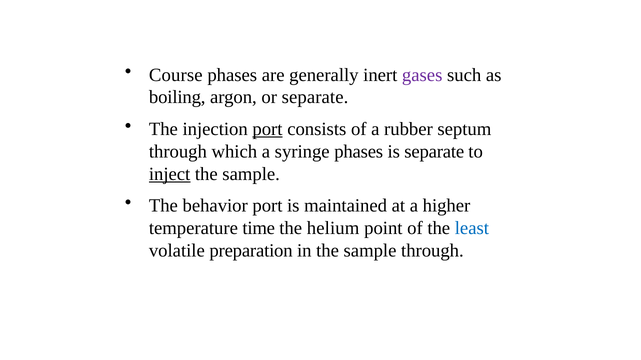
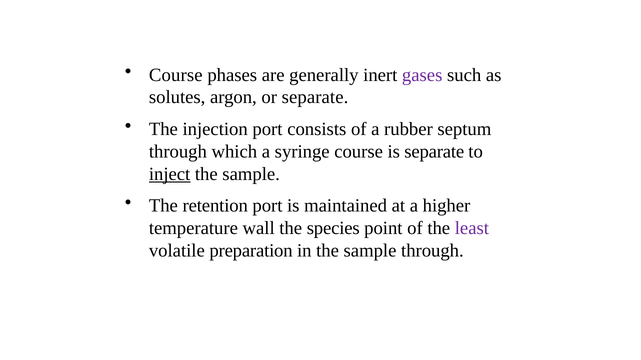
boiling: boiling -> solutes
port at (267, 129) underline: present -> none
syringe phases: phases -> course
behavior: behavior -> retention
time: time -> wall
helium: helium -> species
least colour: blue -> purple
